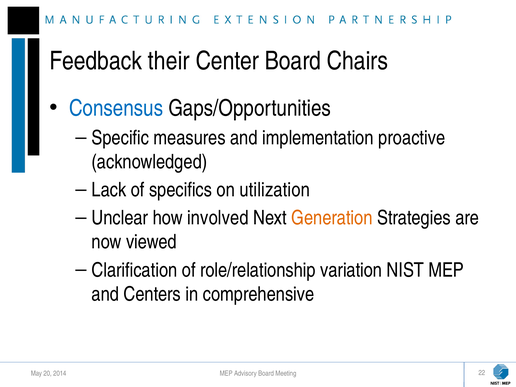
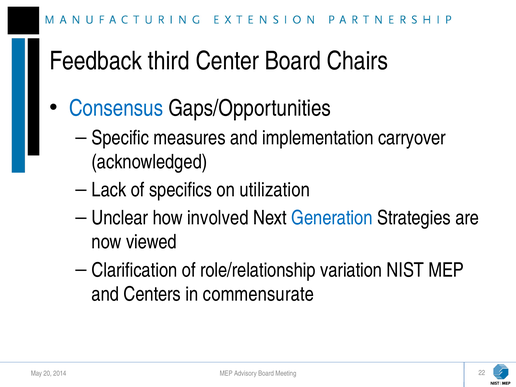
their: their -> third
proactive: proactive -> carryover
Generation colour: orange -> blue
comprehensive: comprehensive -> commensurate
